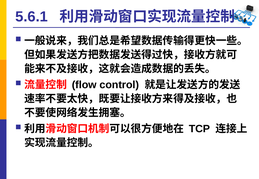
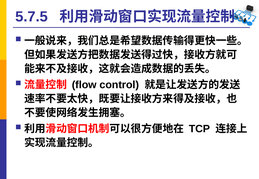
5.6.1: 5.6.1 -> 5.7.5
